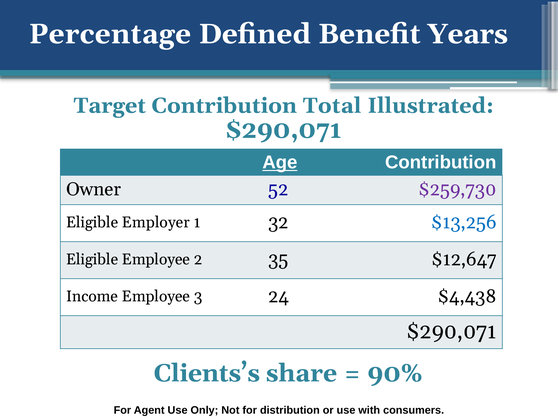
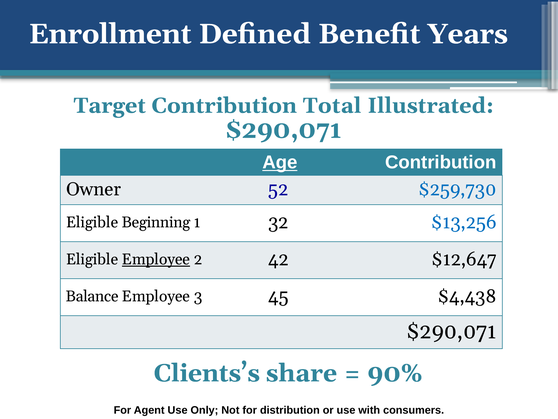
Percentage: Percentage -> Enrollment
$259,730 colour: purple -> blue
Employer: Employer -> Beginning
Employee at (156, 259) underline: none -> present
35: 35 -> 42
Income: Income -> Balance
24: 24 -> 45
